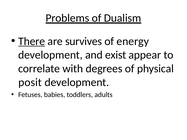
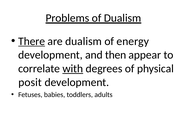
are survives: survives -> dualism
exist: exist -> then
with underline: none -> present
